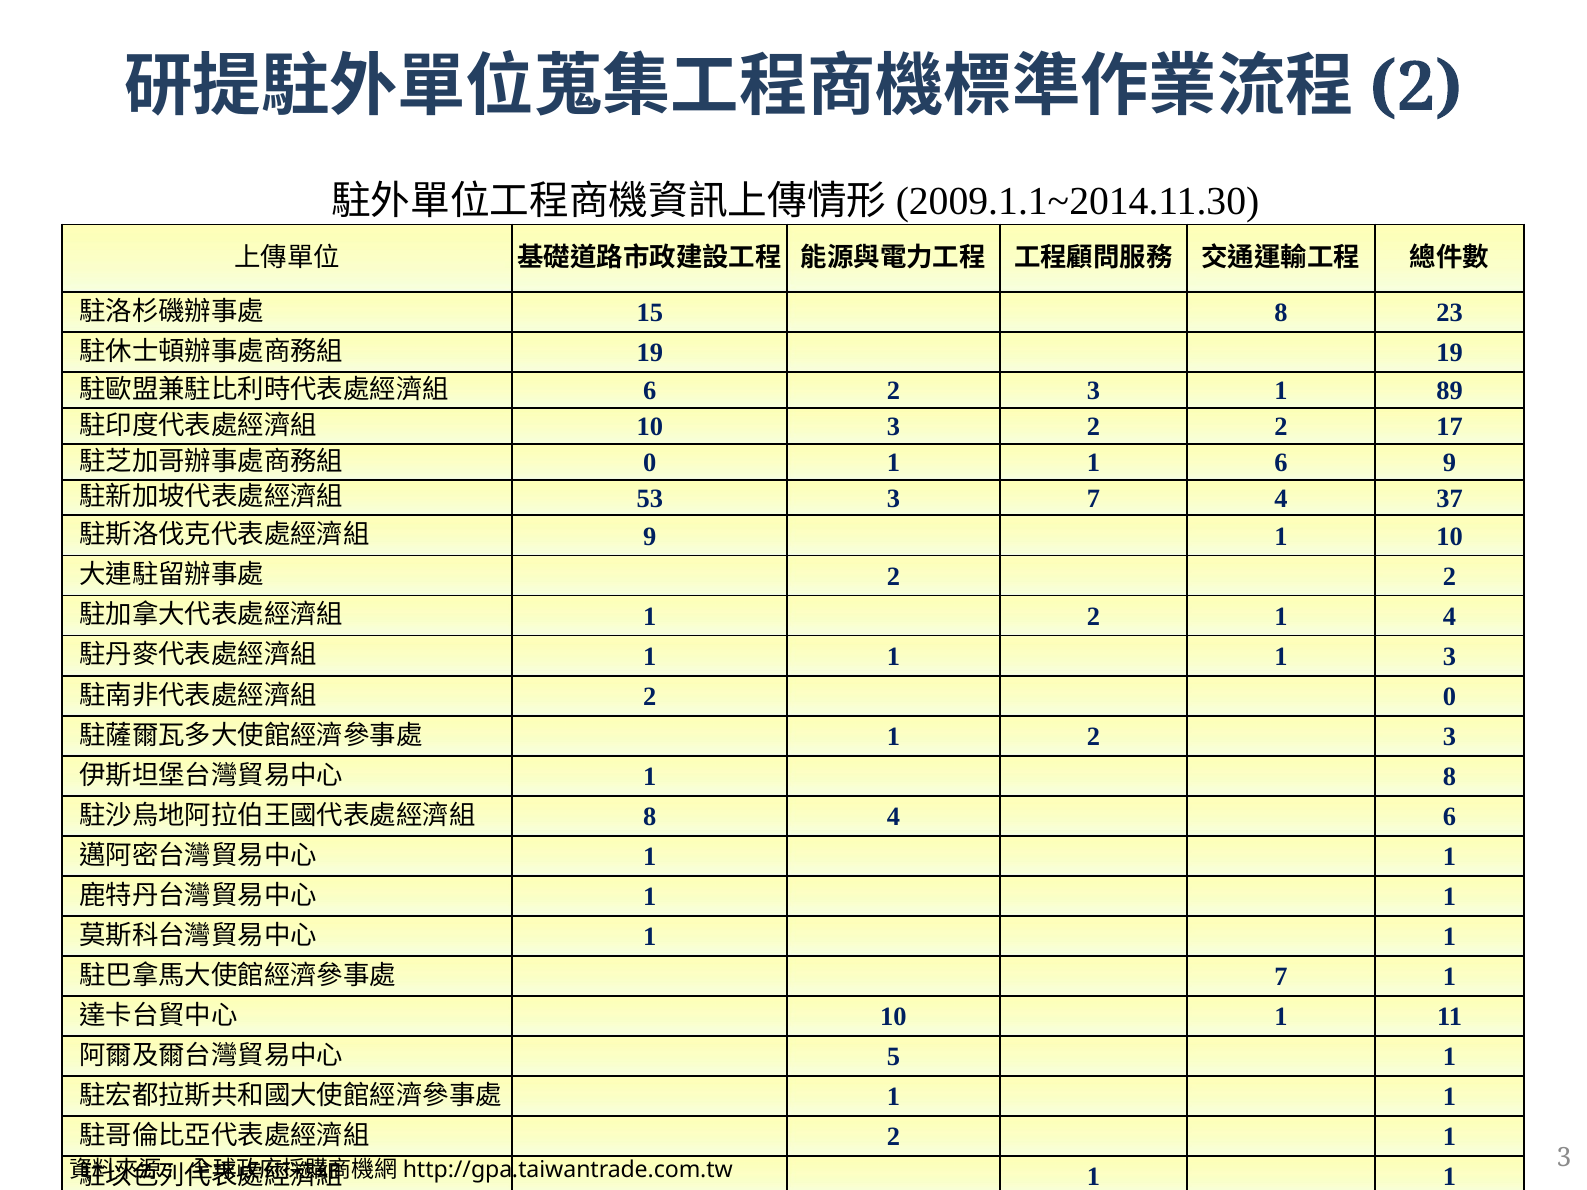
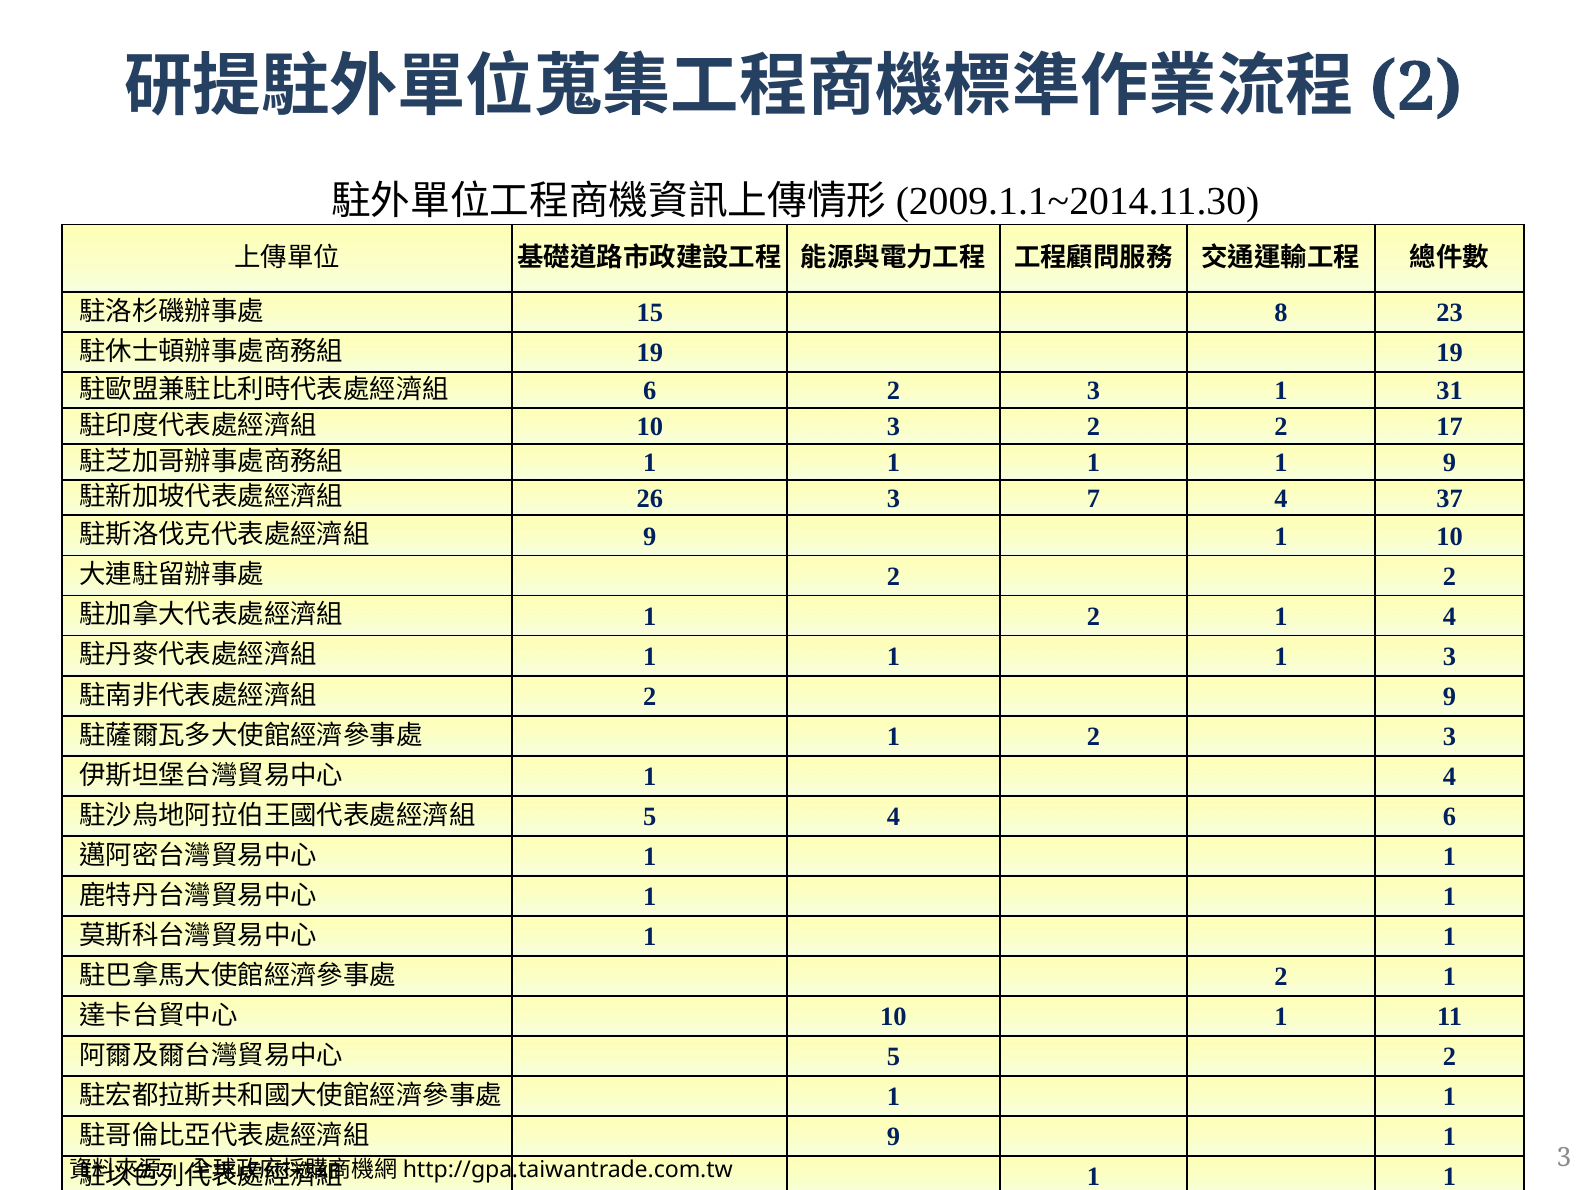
89: 89 -> 31
0 at (650, 463): 0 -> 1
6 at (1281, 463): 6 -> 1
53: 53 -> 26
2 0: 0 -> 9
8 at (1449, 777): 8 -> 4
8 at (650, 817): 8 -> 5
7 at (1281, 977): 7 -> 2
5 1: 1 -> 2
2 at (893, 1137): 2 -> 9
